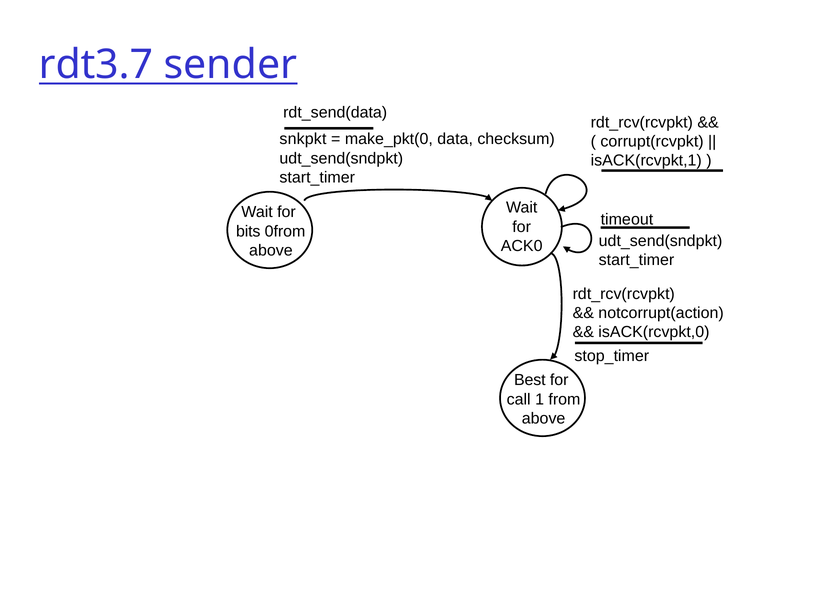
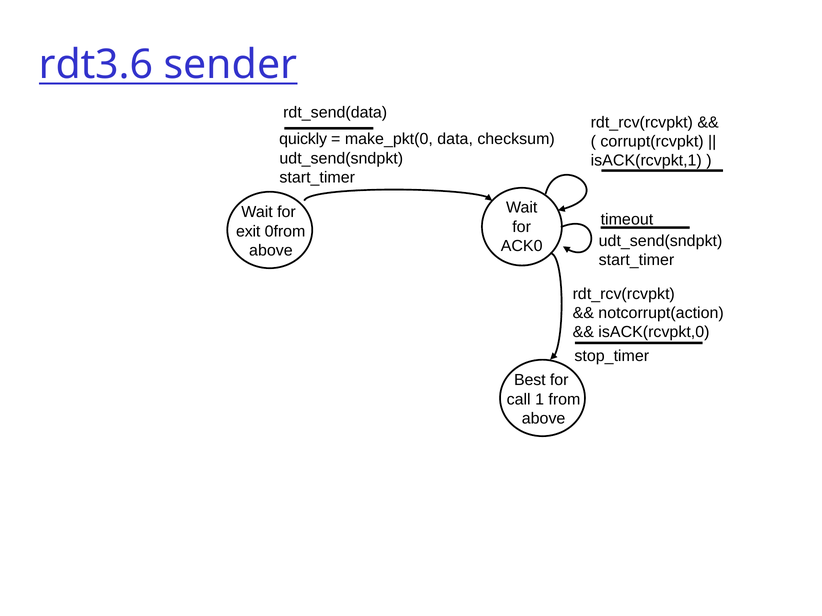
rdt3.7: rdt3.7 -> rdt3.6
snkpkt: snkpkt -> quickly
bits: bits -> exit
